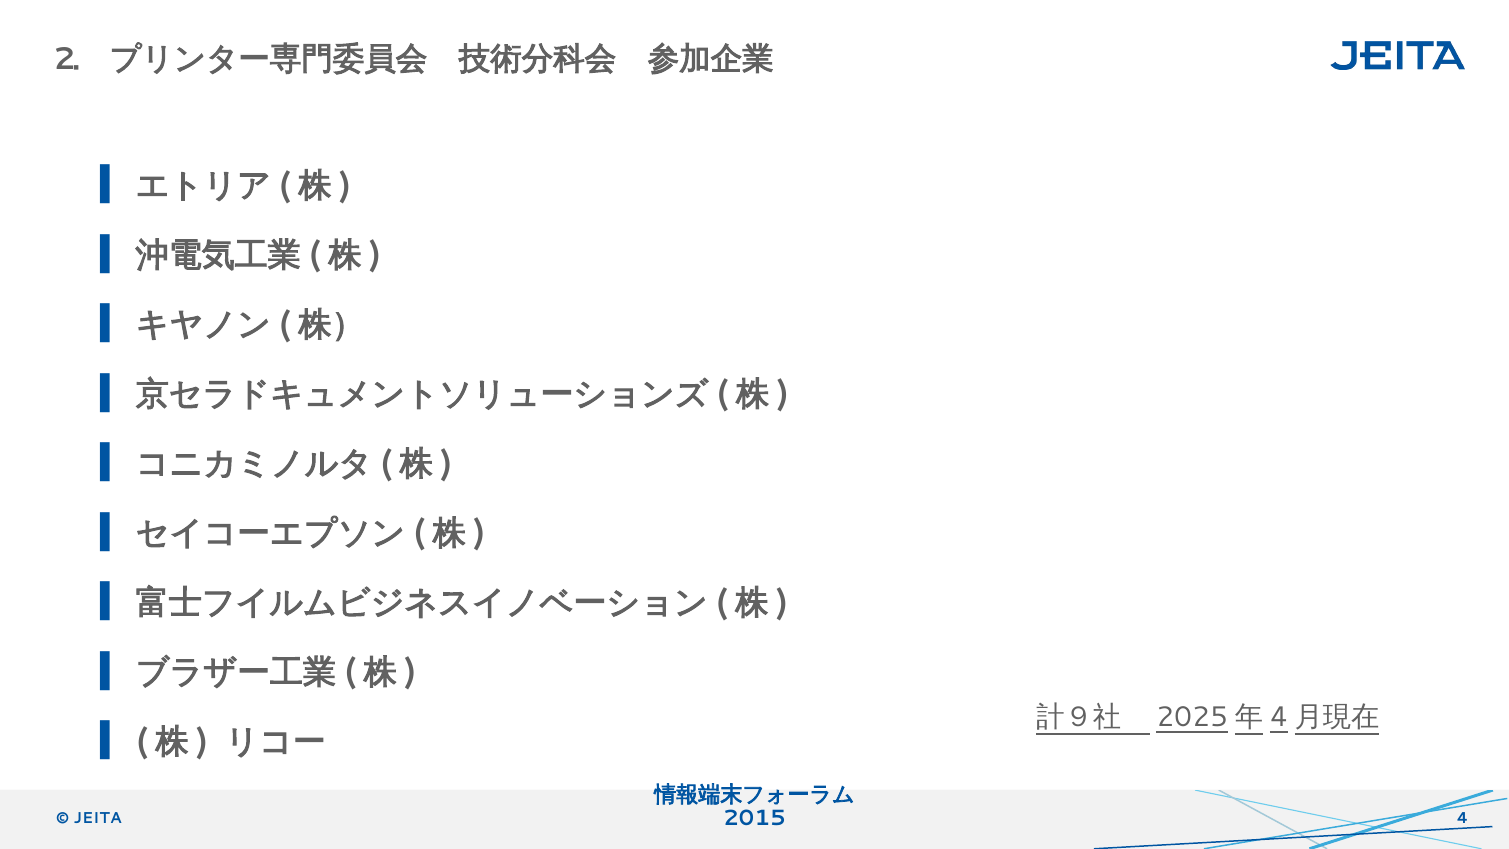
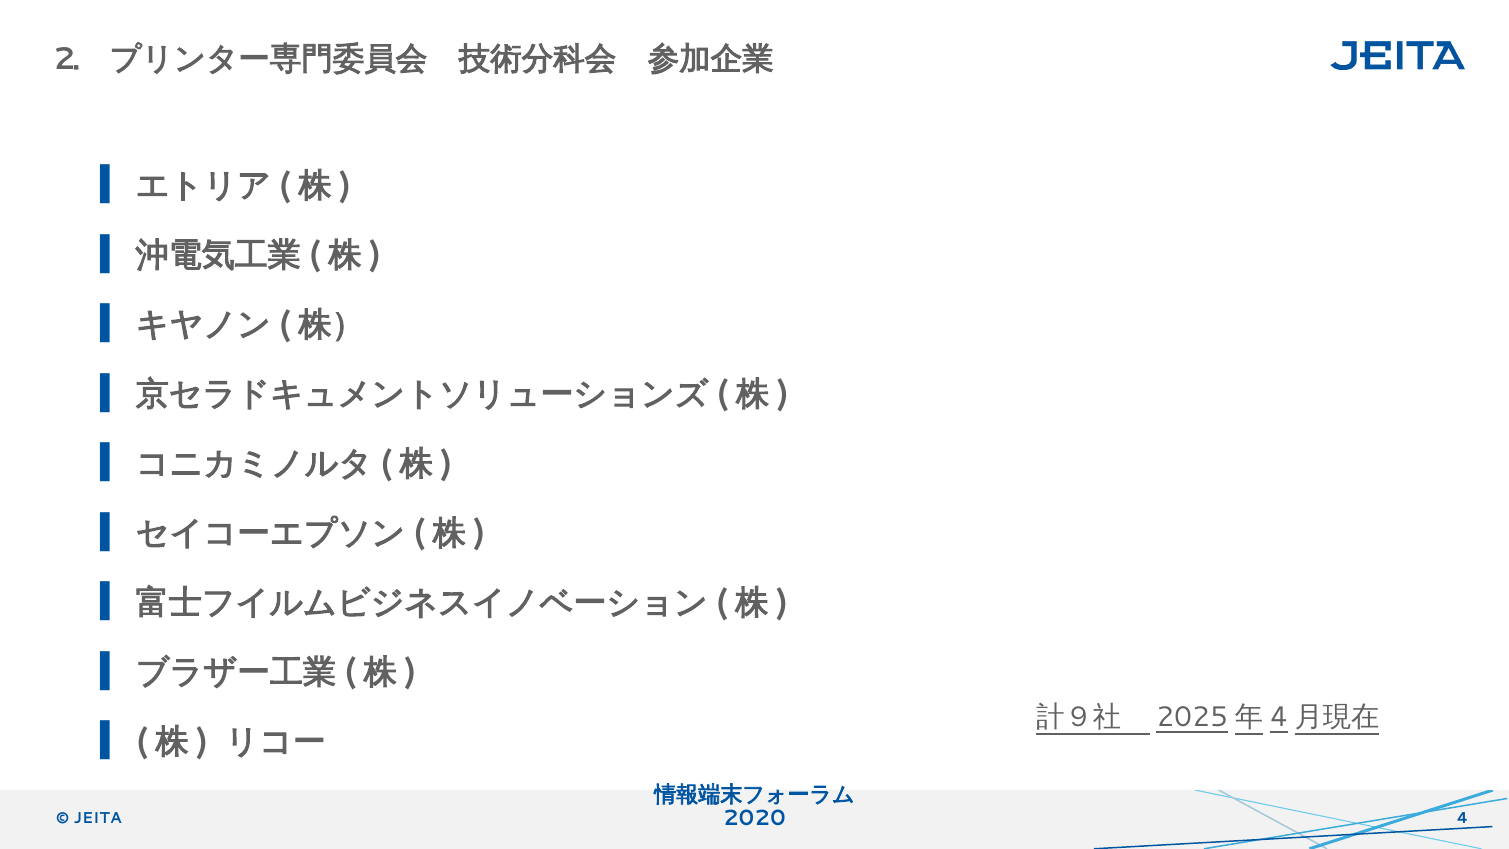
2015: 2015 -> 2020
